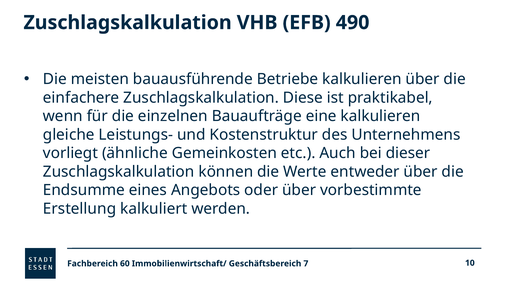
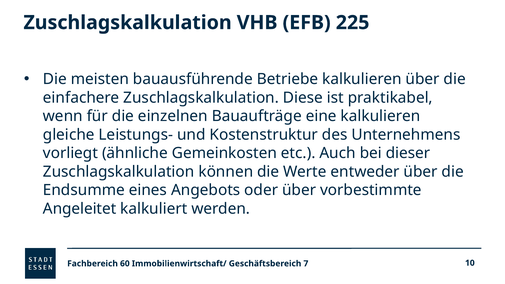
490: 490 -> 225
Erstellung: Erstellung -> Angeleitet
